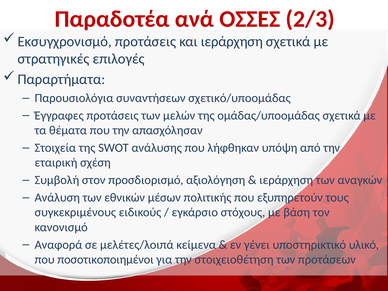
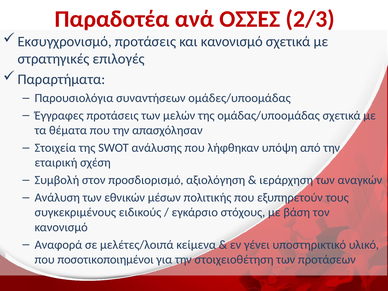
και ιεράρχηση: ιεράρχηση -> κανονισμό
σχετικό/υποομάδας: σχετικό/υποομάδας -> ομάδες/υποομάδας
